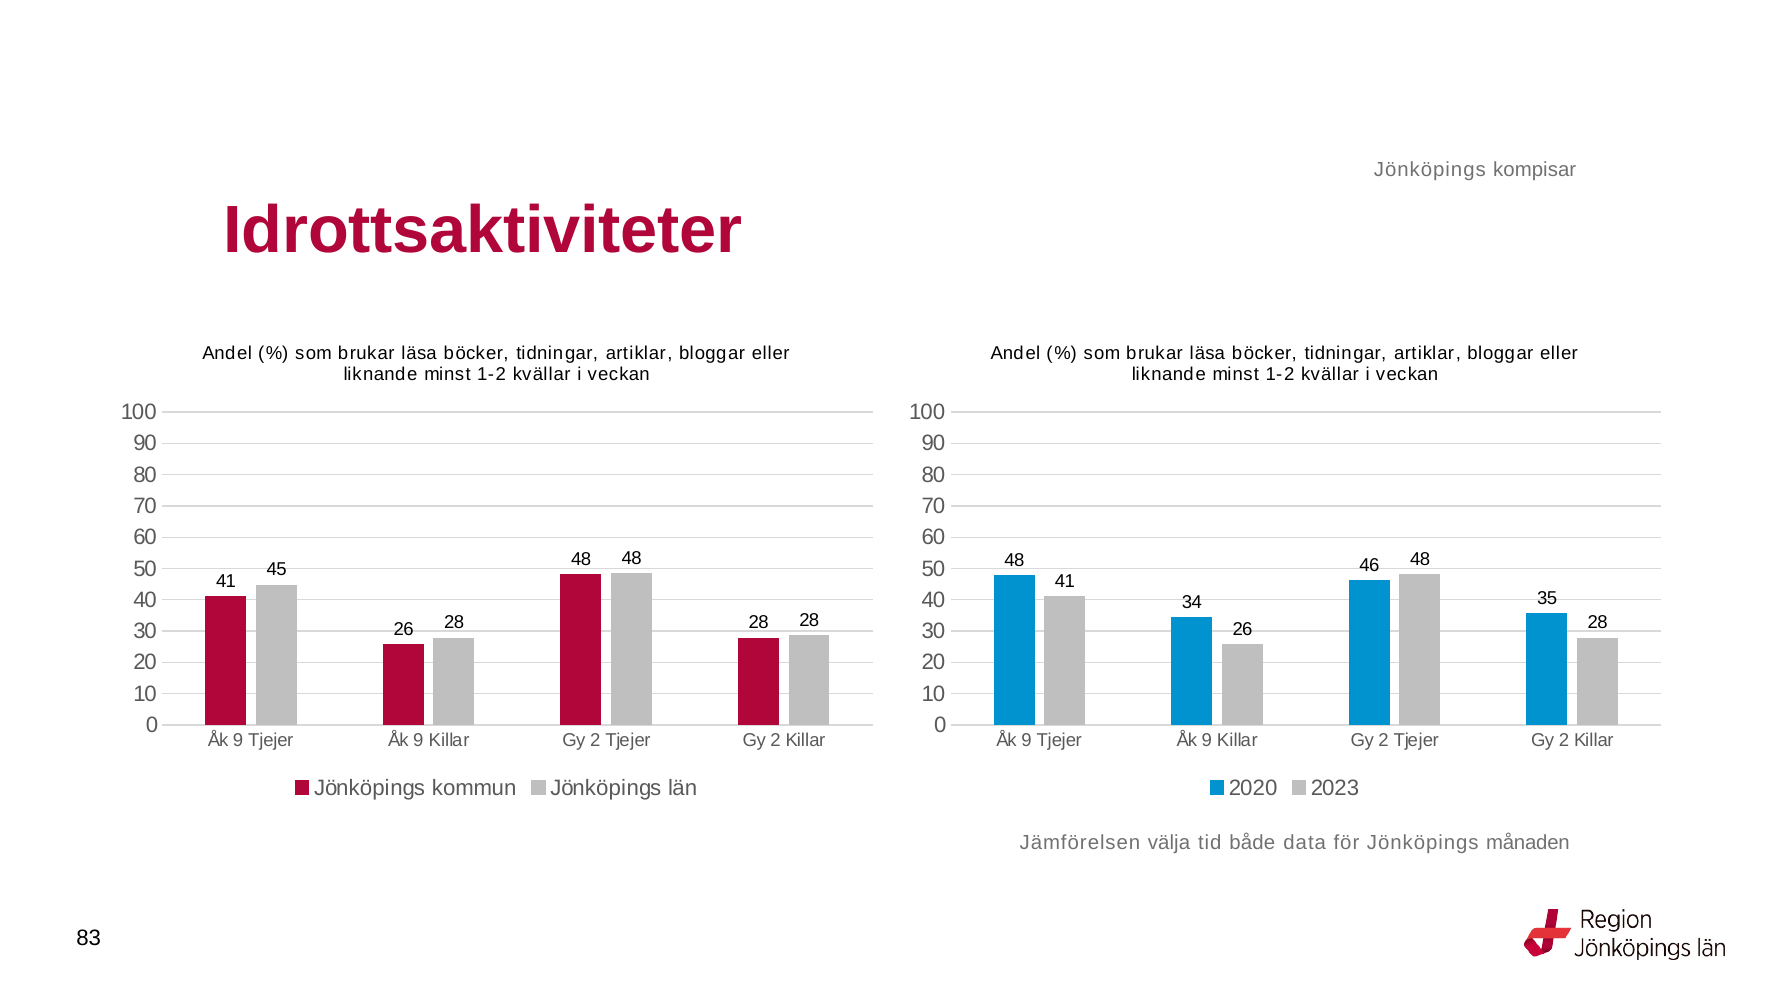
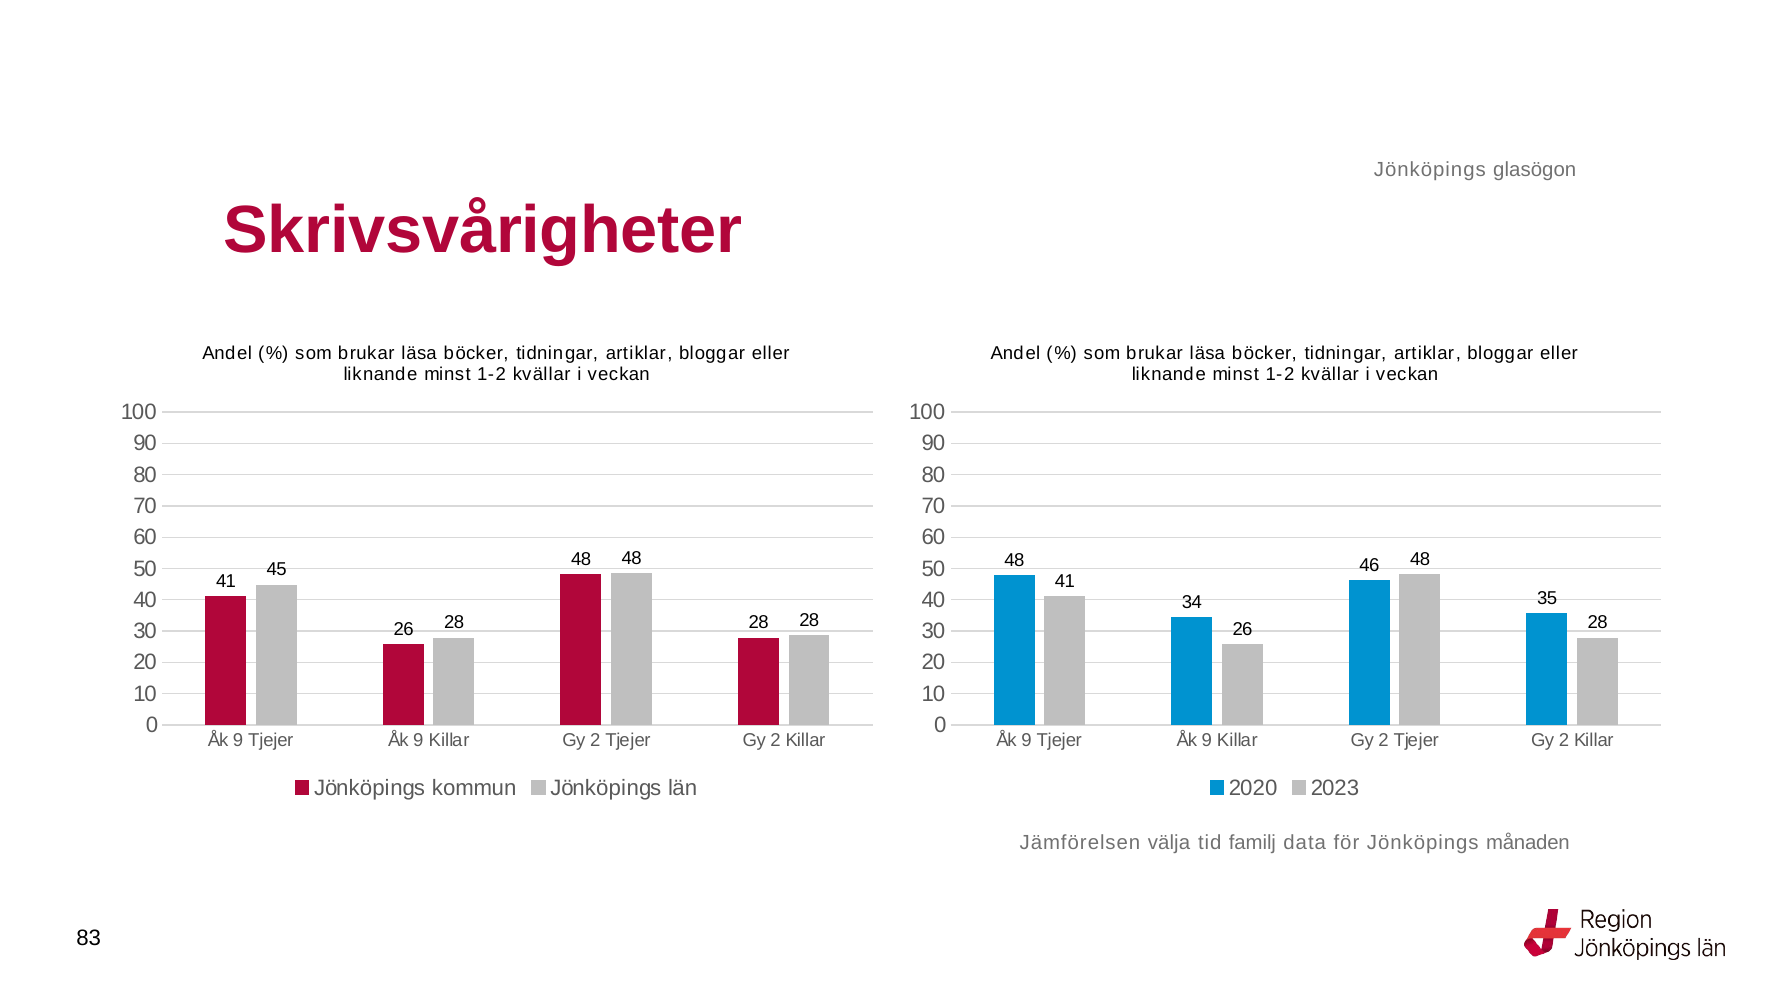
kompisar: kompisar -> glasögon
Idrottsaktiviteter: Idrottsaktiviteter -> Skrivsvårigheter
både: både -> familj
